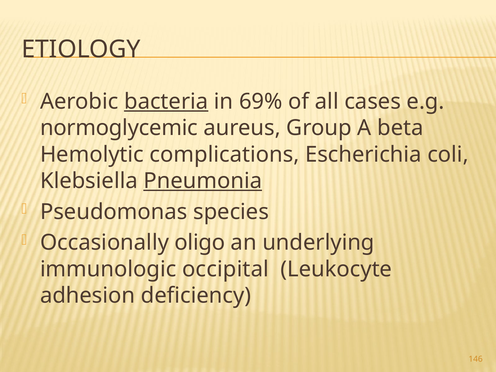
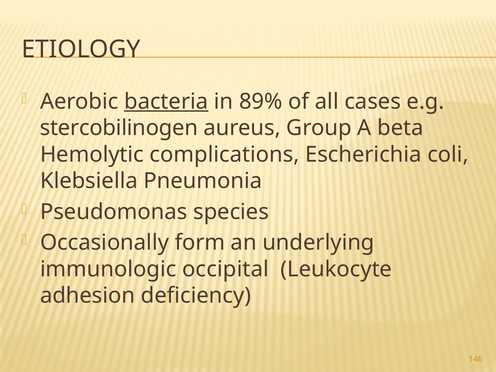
69%: 69% -> 89%
normoglycemic: normoglycemic -> stercobilinogen
Pneumonia underline: present -> none
oligo: oligo -> form
